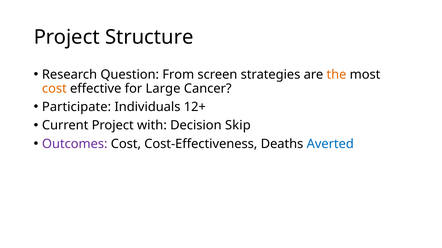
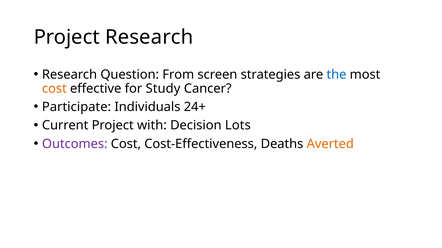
Project Structure: Structure -> Research
the colour: orange -> blue
Large: Large -> Study
12+: 12+ -> 24+
Skip: Skip -> Lots
Averted colour: blue -> orange
